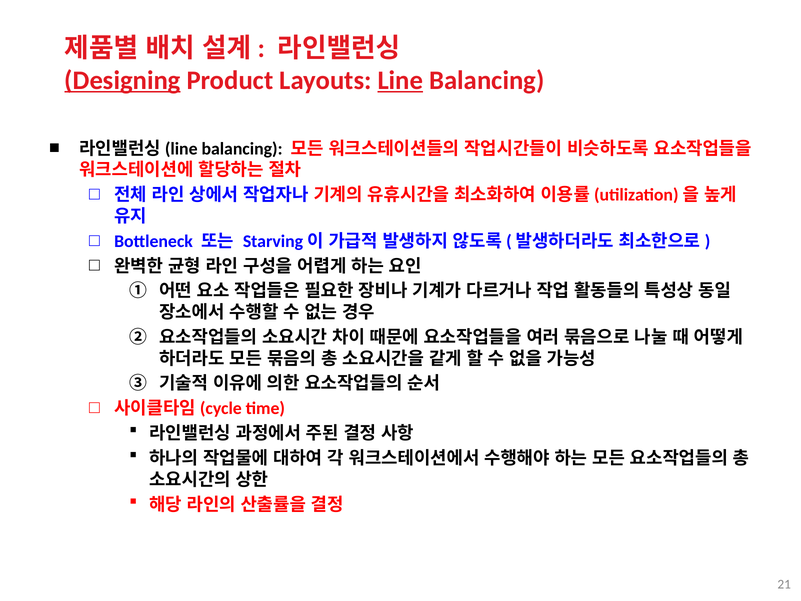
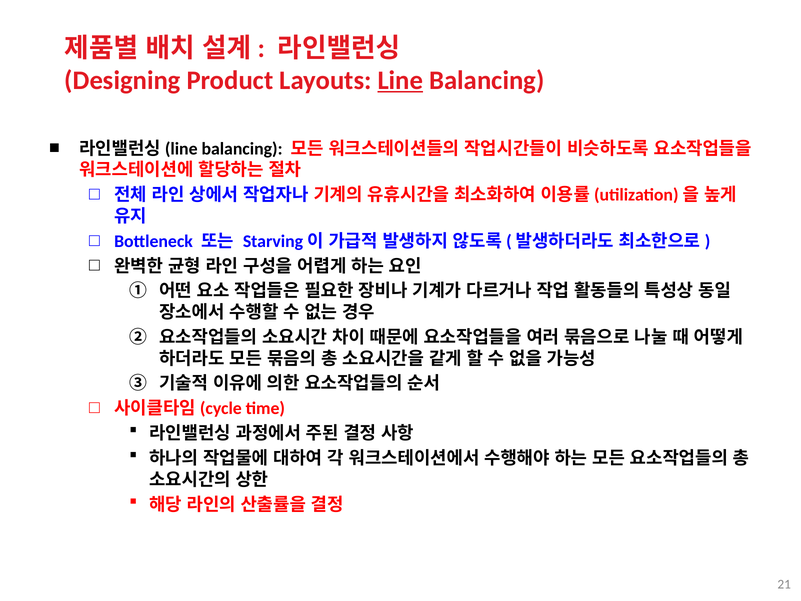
Designing underline: present -> none
